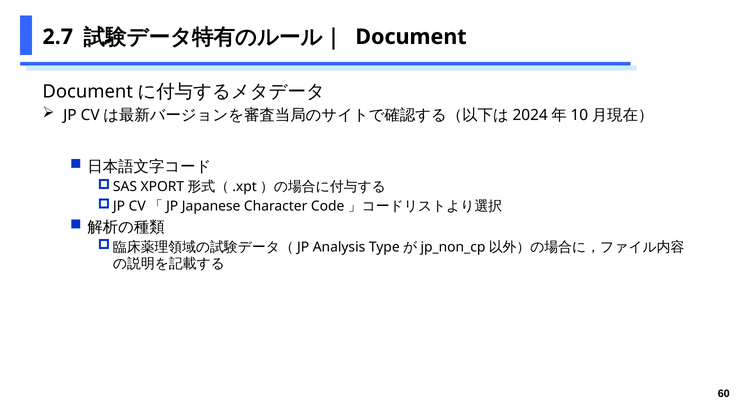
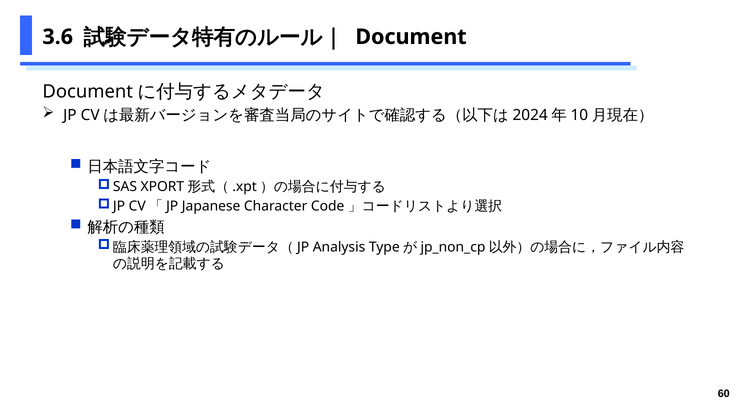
2.7: 2.7 -> 3.6
